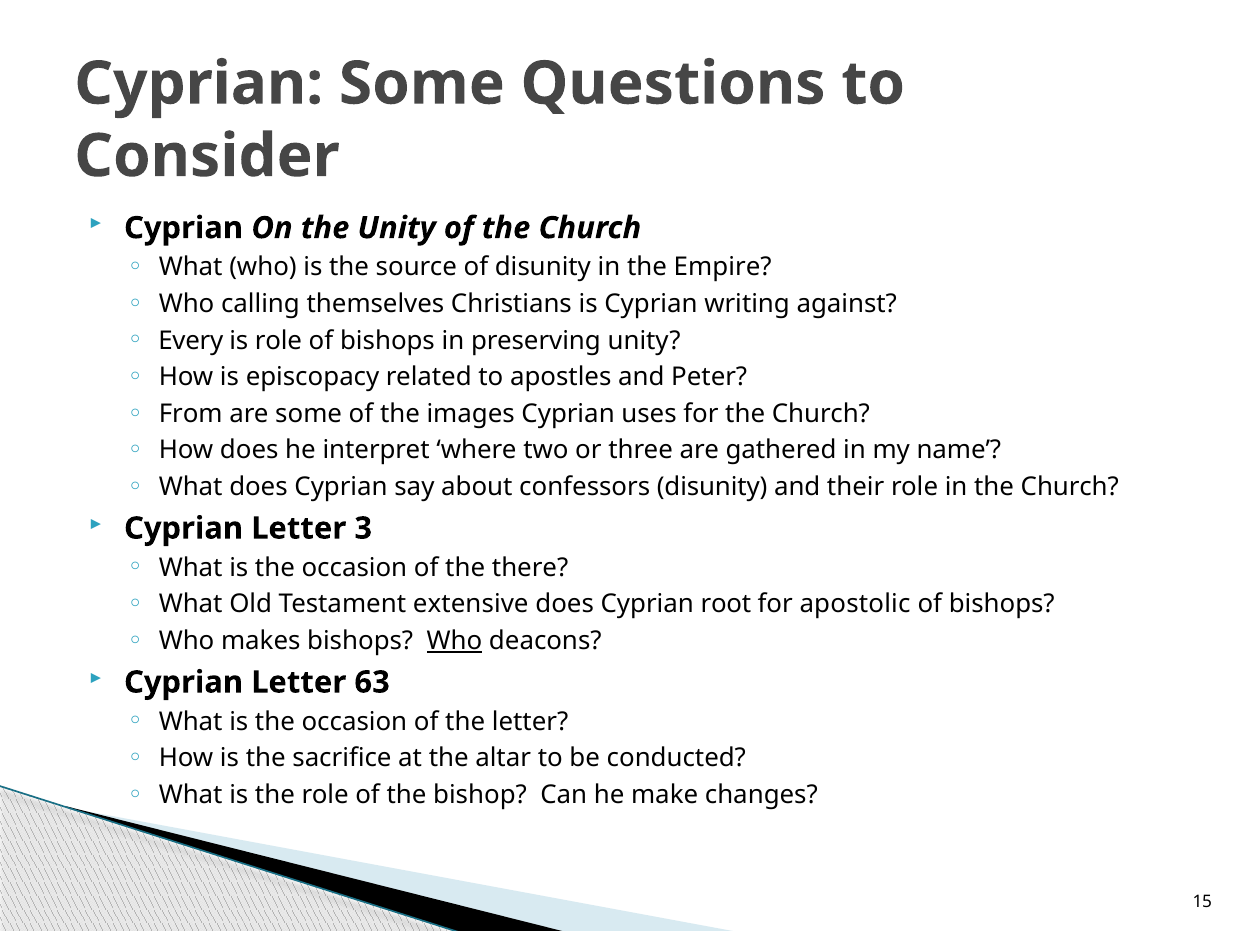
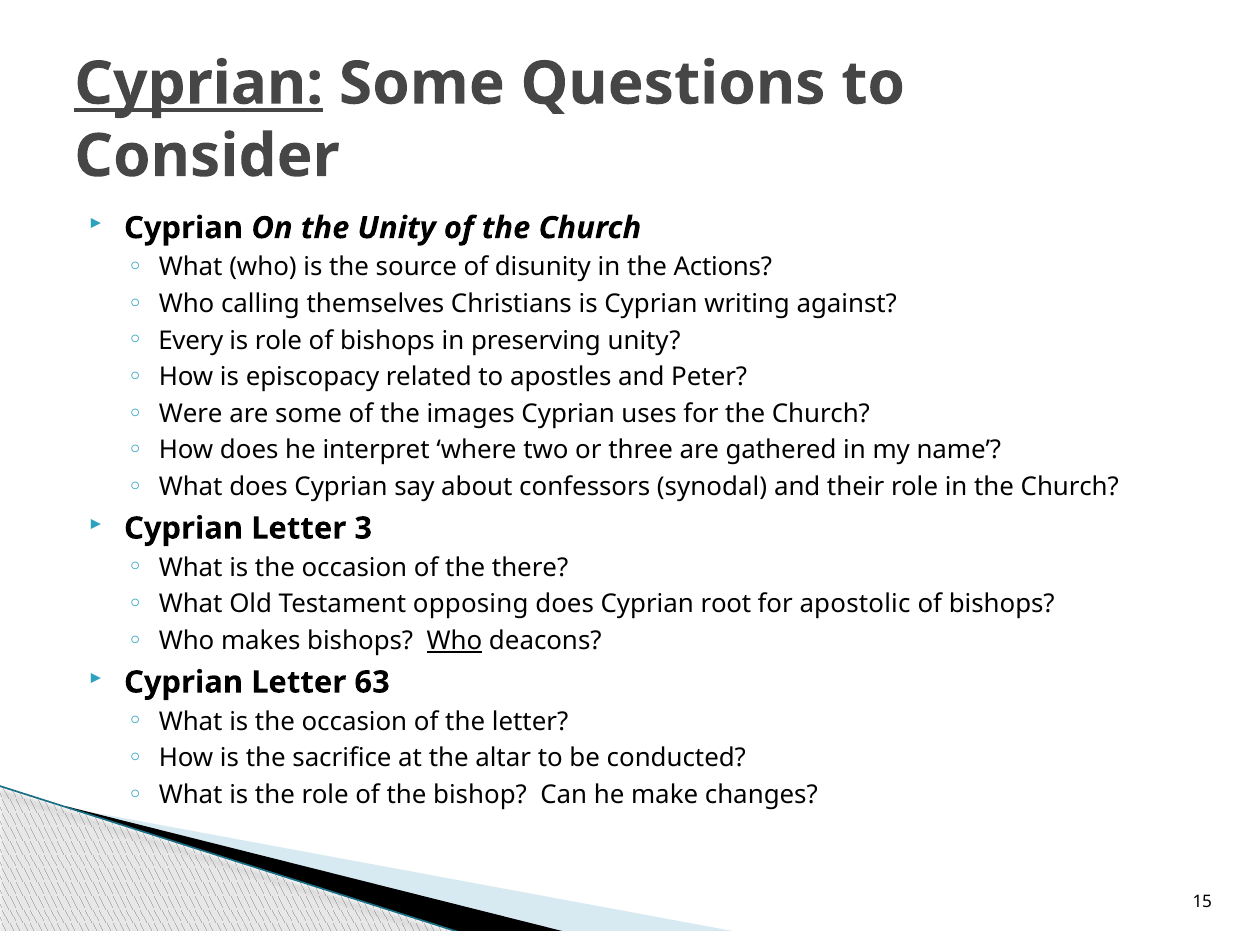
Cyprian at (199, 84) underline: none -> present
Empire: Empire -> Actions
From: From -> Were
confessors disunity: disunity -> synodal
extensive: extensive -> opposing
